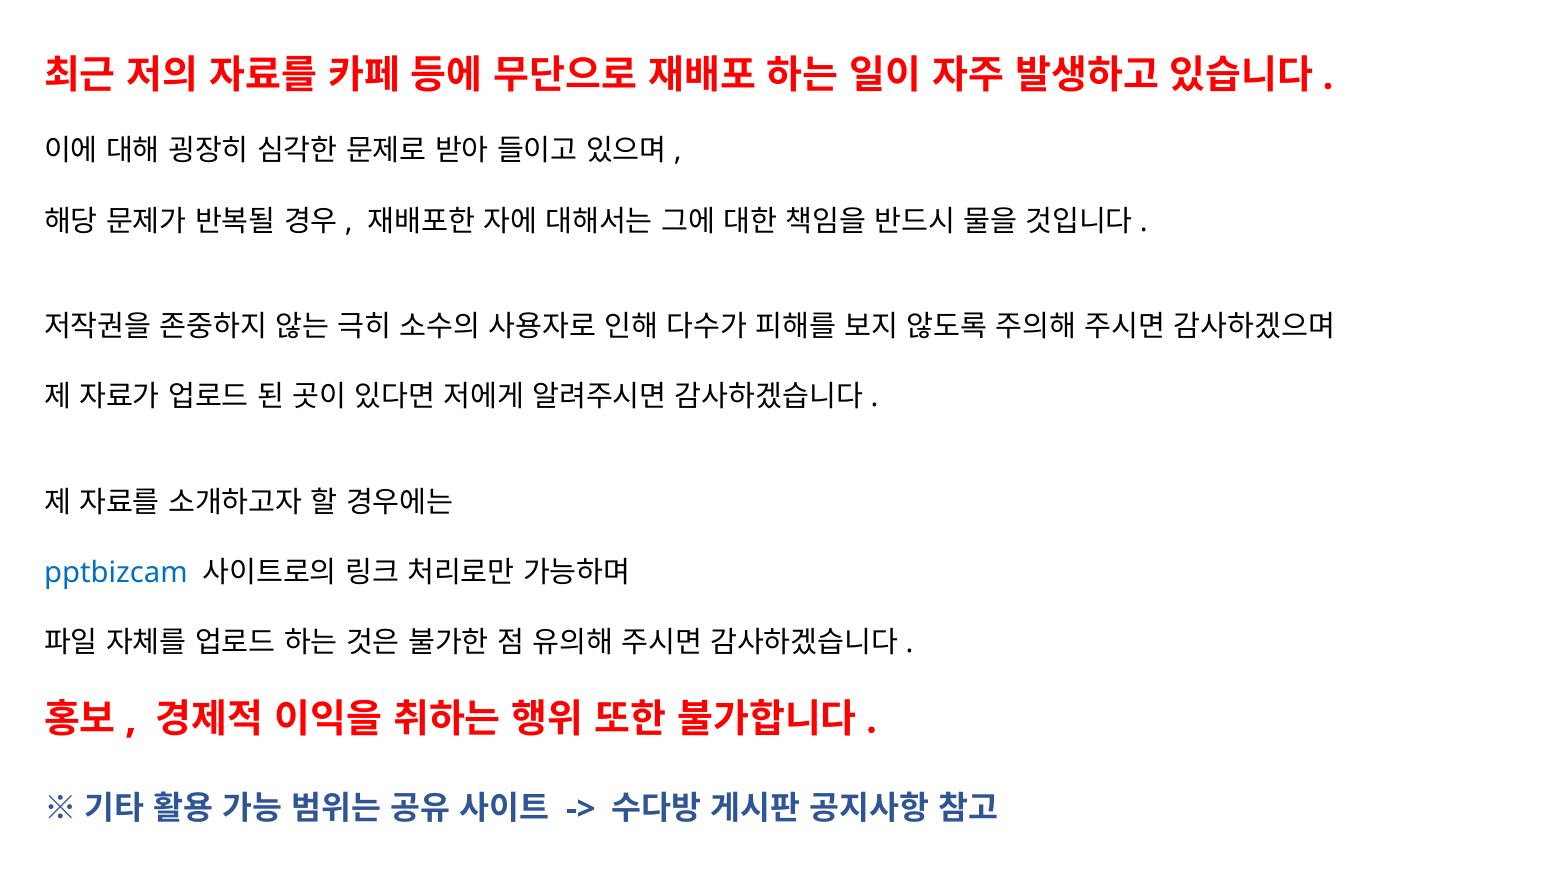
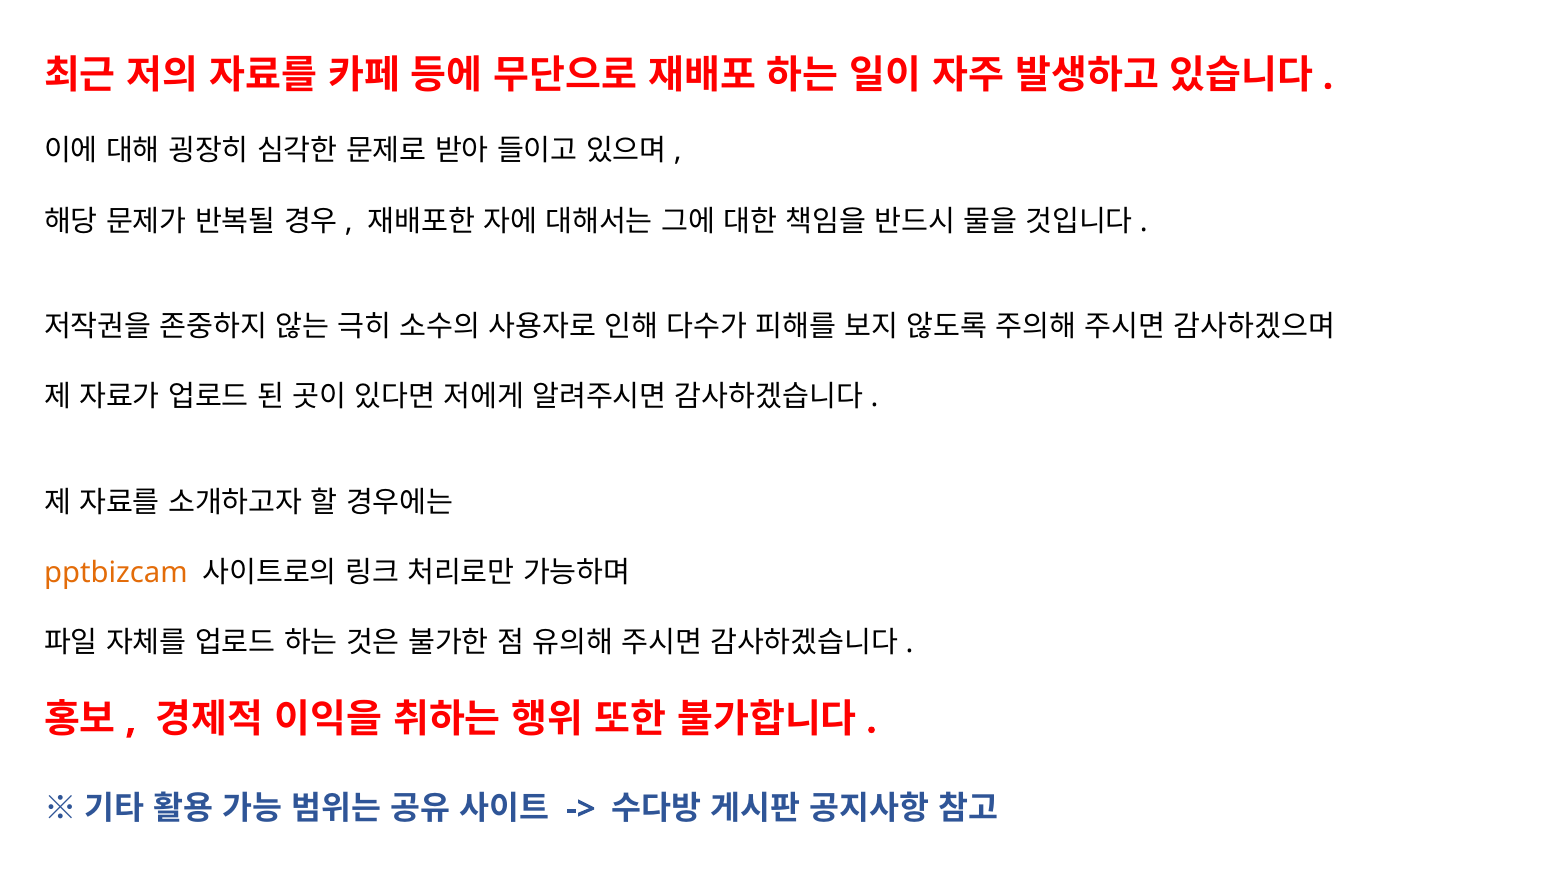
pptbizcam colour: blue -> orange
